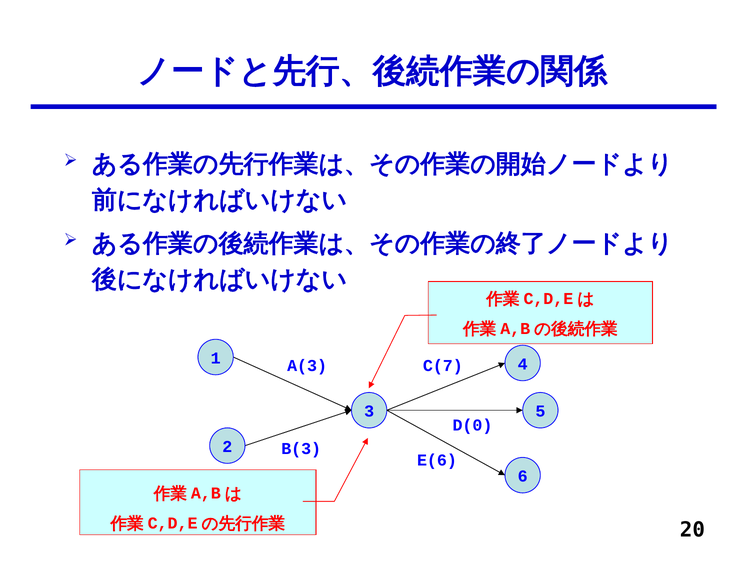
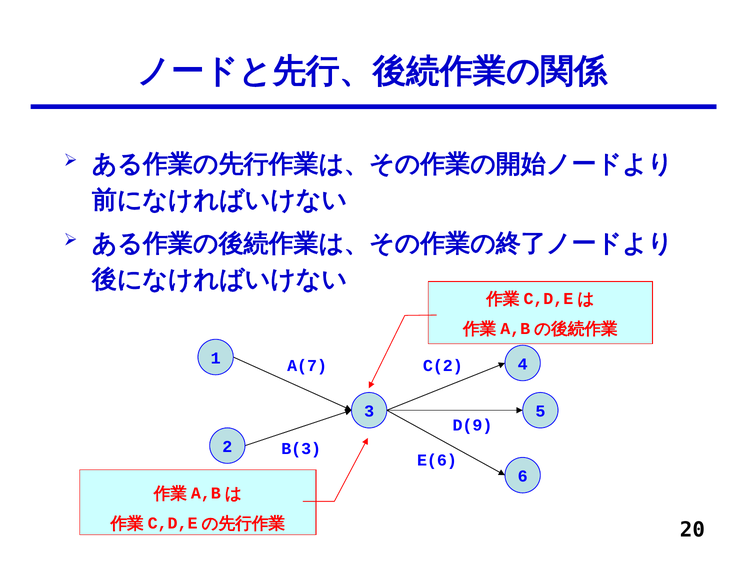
A(3: A(3 -> A(7
C(7: C(7 -> C(2
D(0: D(0 -> D(9
